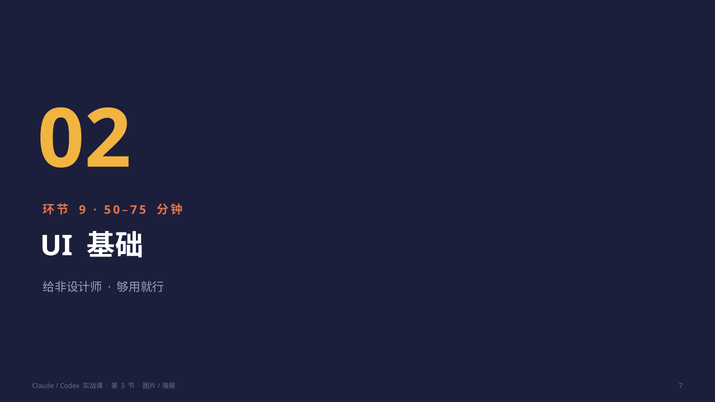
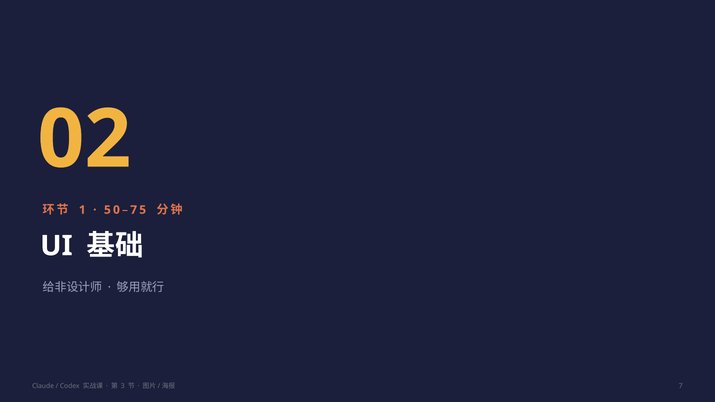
9: 9 -> 1
